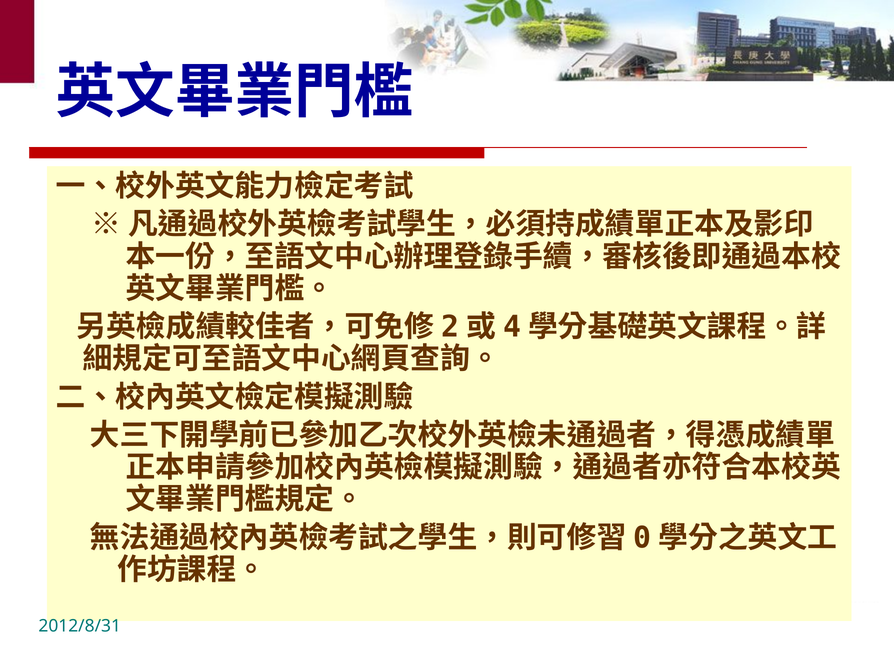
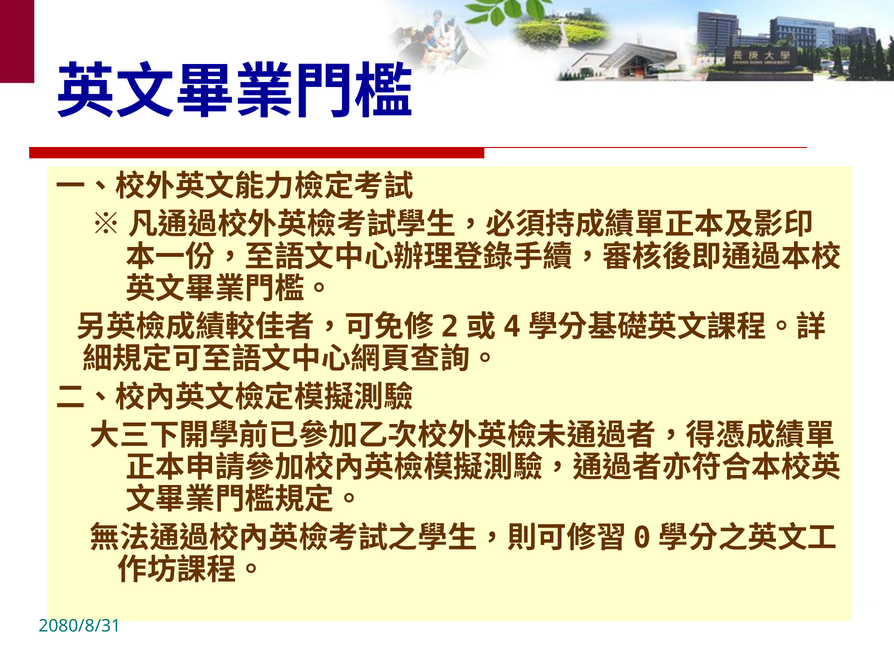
2012/8/31: 2012/8/31 -> 2080/8/31
